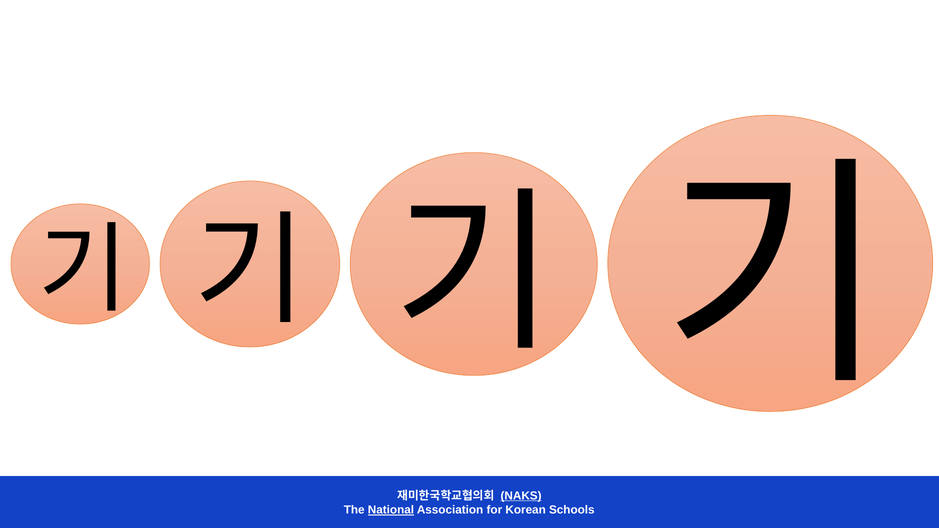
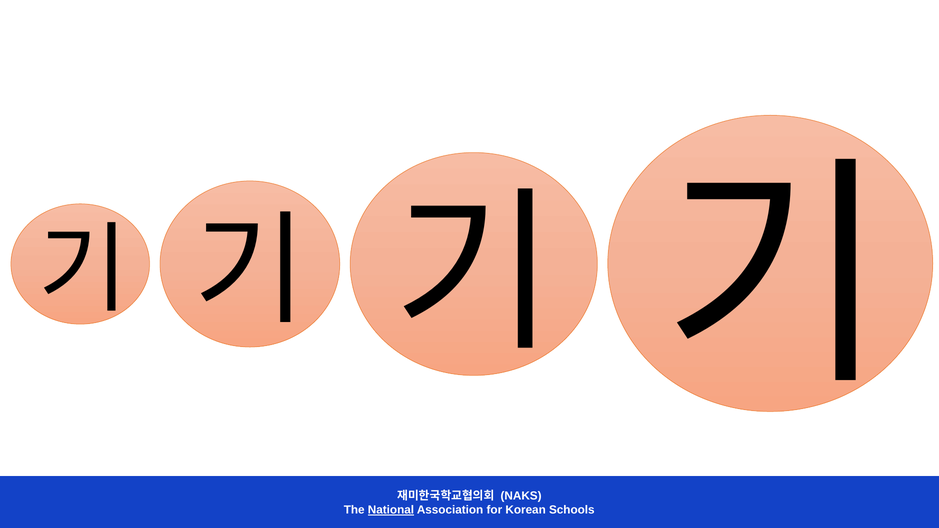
NAKS underline: present -> none
